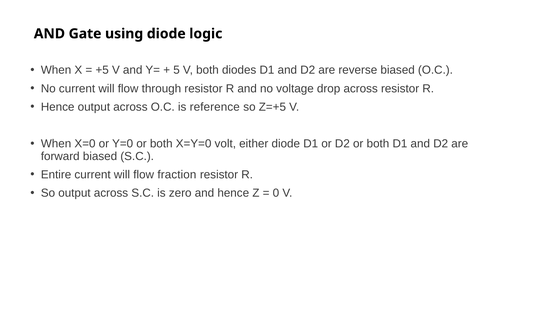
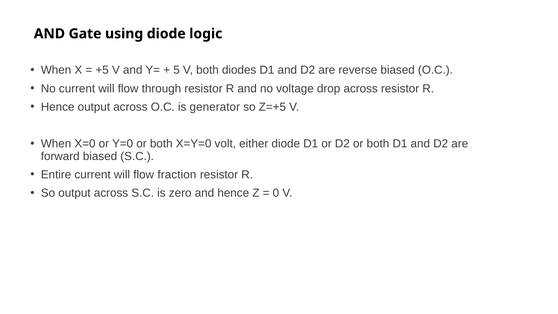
reference: reference -> generator
